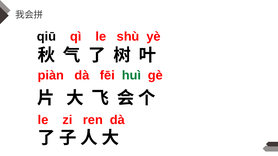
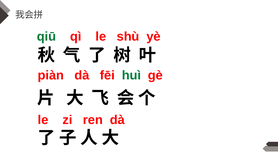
qiū colour: black -> green
